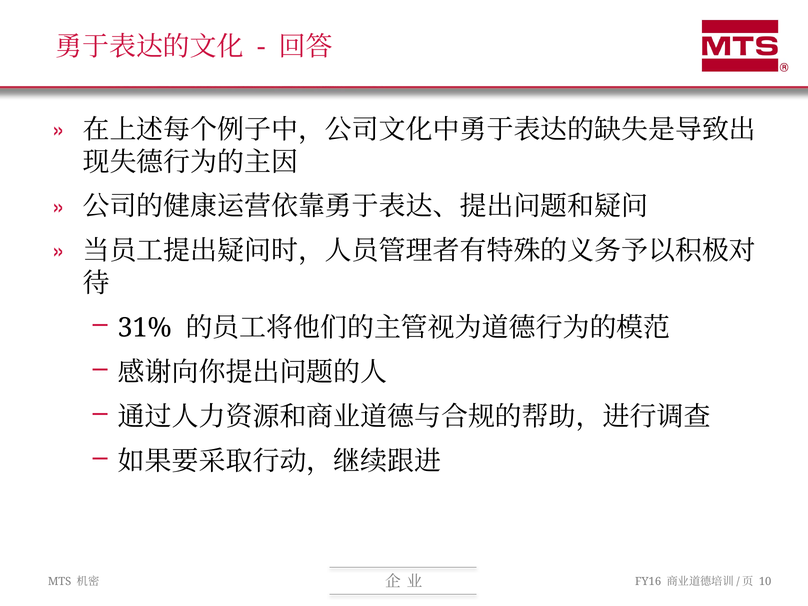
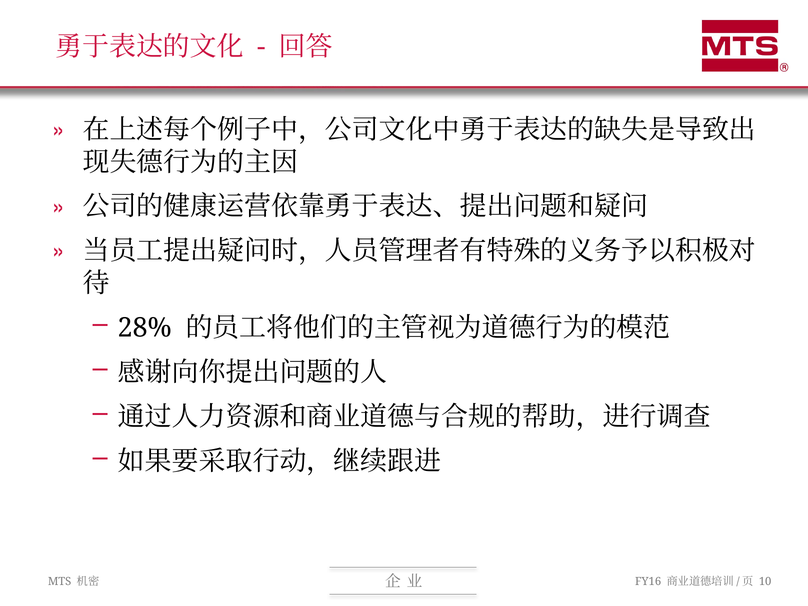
31%: 31% -> 28%
